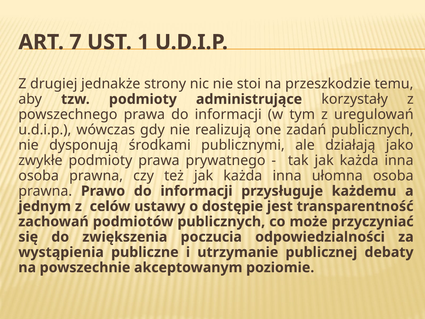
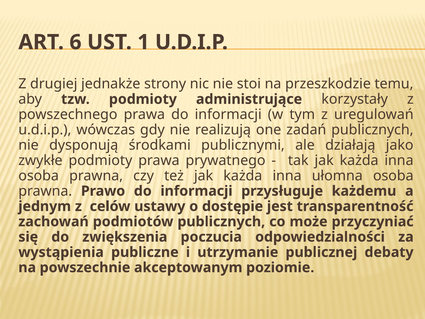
7: 7 -> 6
